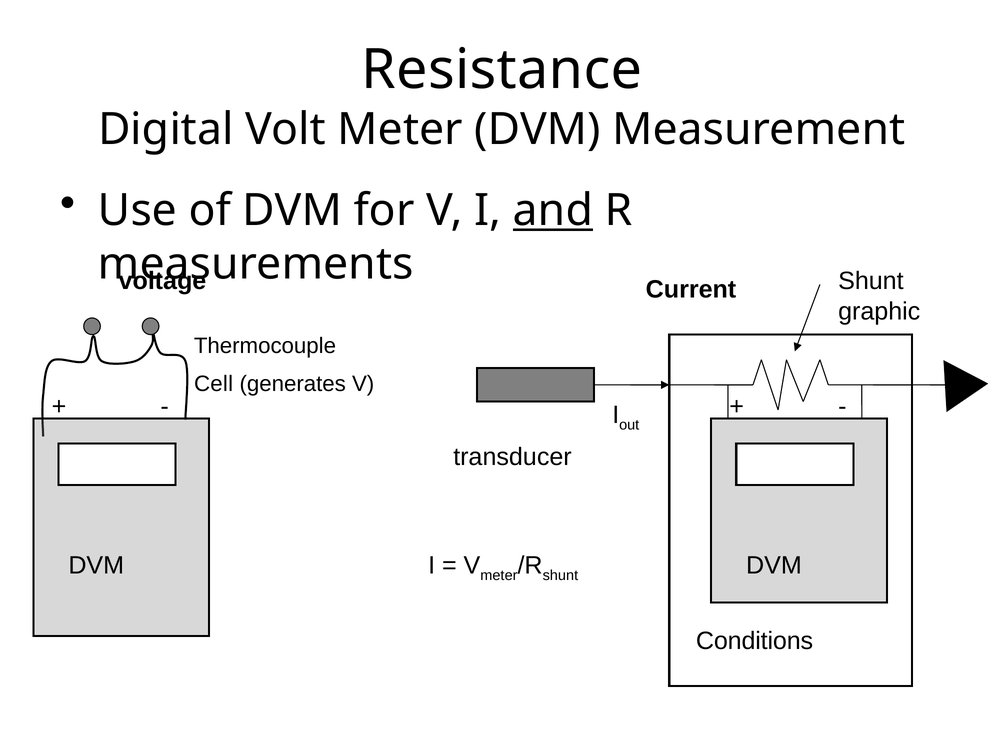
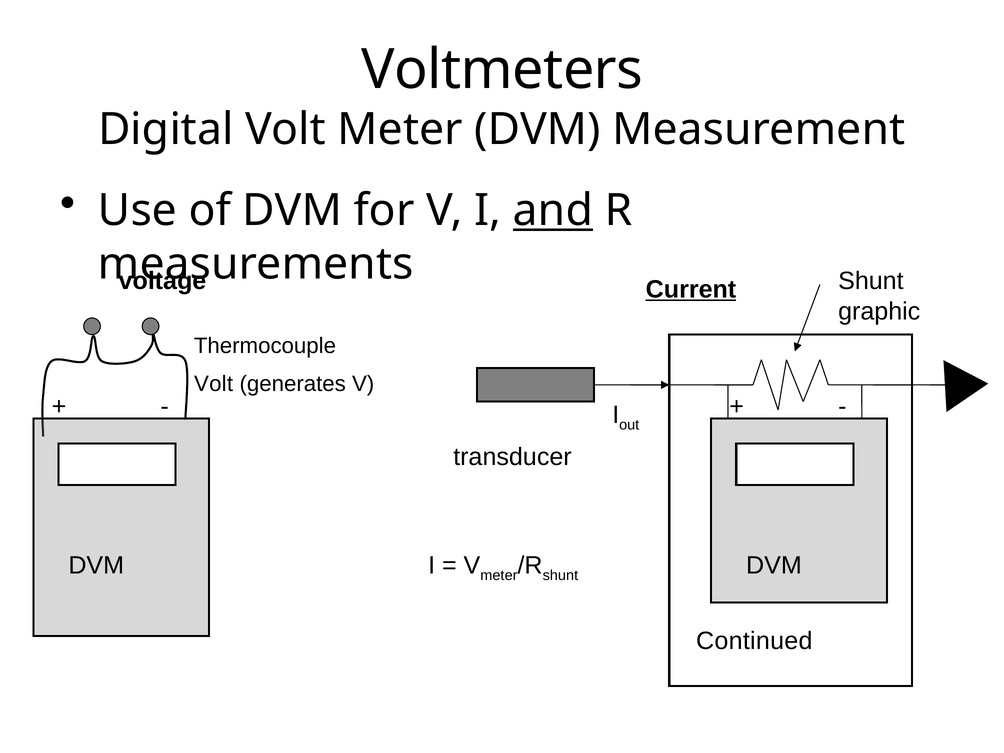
Resistance: Resistance -> Voltmeters
Current underline: none -> present
Cell at (214, 384): Cell -> Volt
Conditions: Conditions -> Continued
